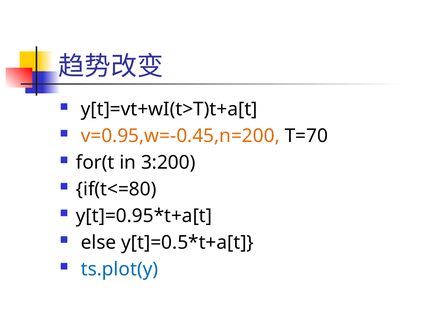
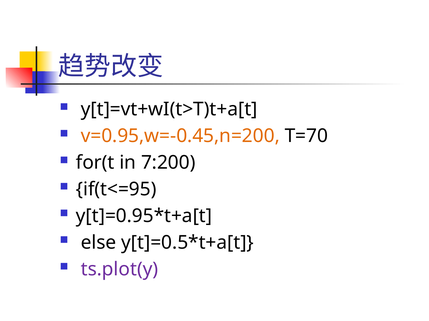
3:200: 3:200 -> 7:200
if(t<=80: if(t<=80 -> if(t<=95
ts.plot(y colour: blue -> purple
